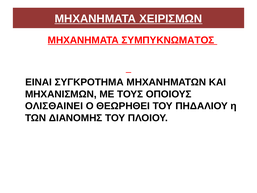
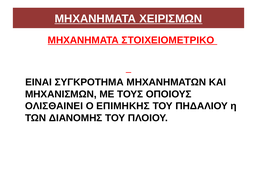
ΣΥΜΠΥΚΝΩΜΑΤΟΣ: ΣΥΜΠΥΚΝΩΜΑΤΟΣ -> ΣΤΟΙΧΕΙΟΜΕΤΡΙΚΟ
ΘΕΩΡΗΘΕΙ: ΘΕΩΡΗΘΕΙ -> ΕΠΙΜΗΚΗΣ
